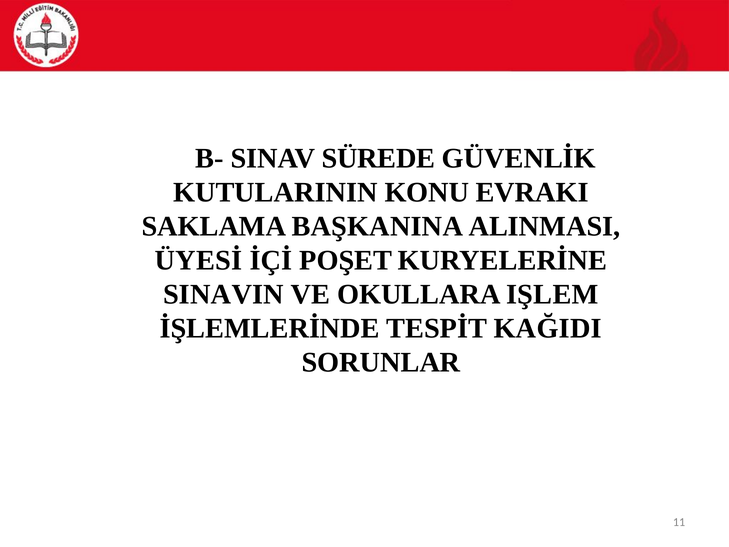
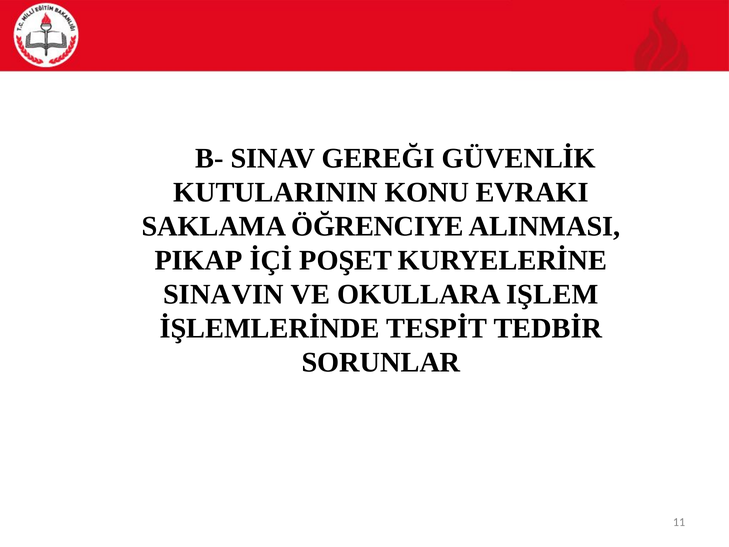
SÜREDE: SÜREDE -> GEREĞI
BAŞKANINA: BAŞKANINA -> ÖĞRENCIYE
ÜYESİ: ÜYESİ -> PIKAP
KAĞIDI: KAĞIDI -> TEDBİR
